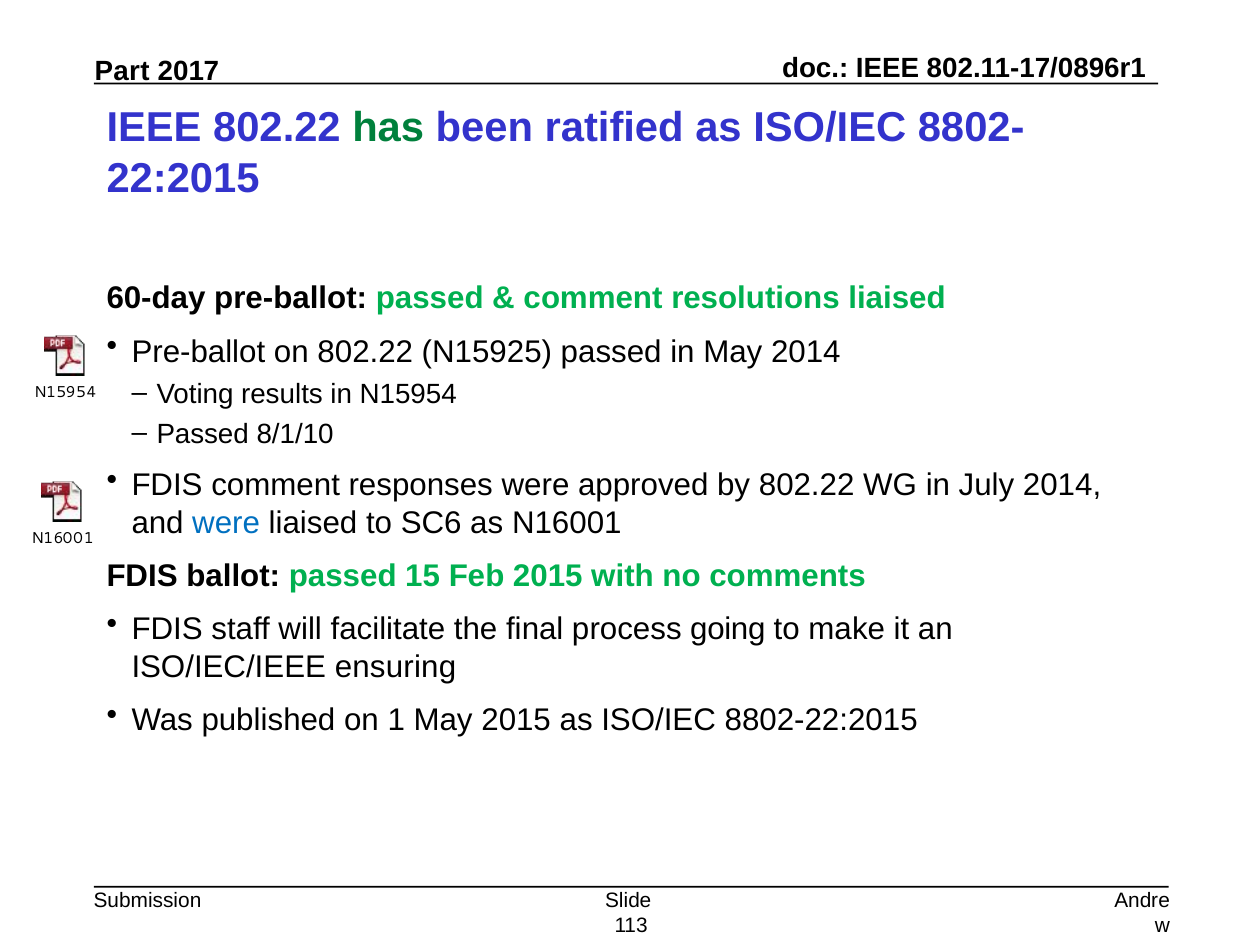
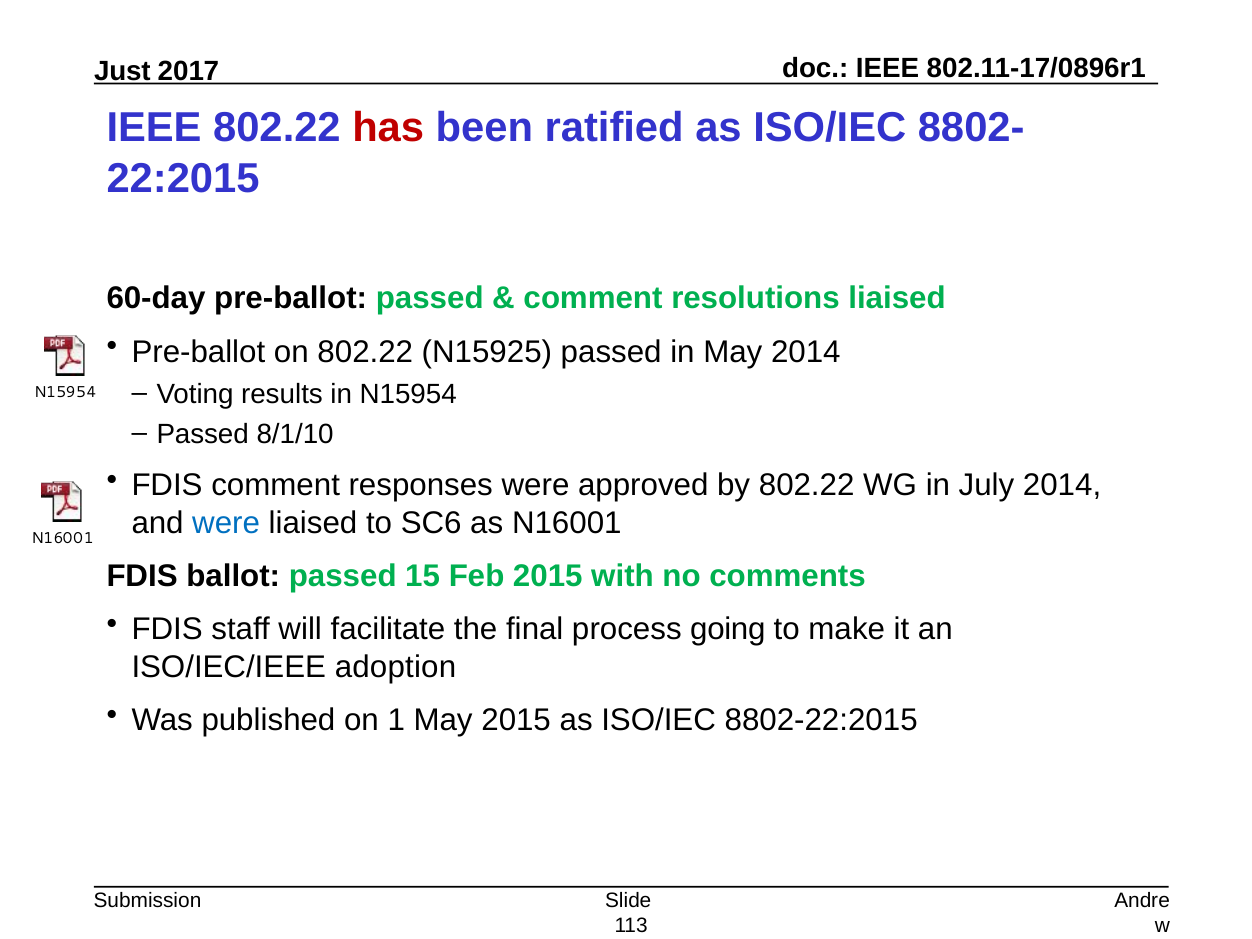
Part: Part -> Just
has colour: green -> red
ensuring: ensuring -> adoption
